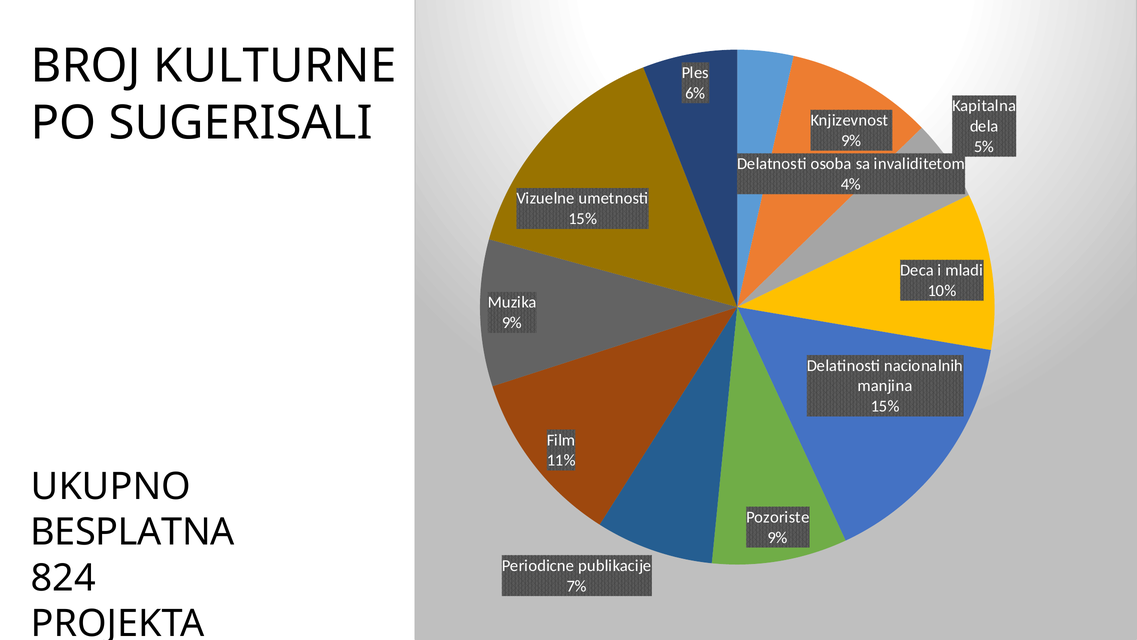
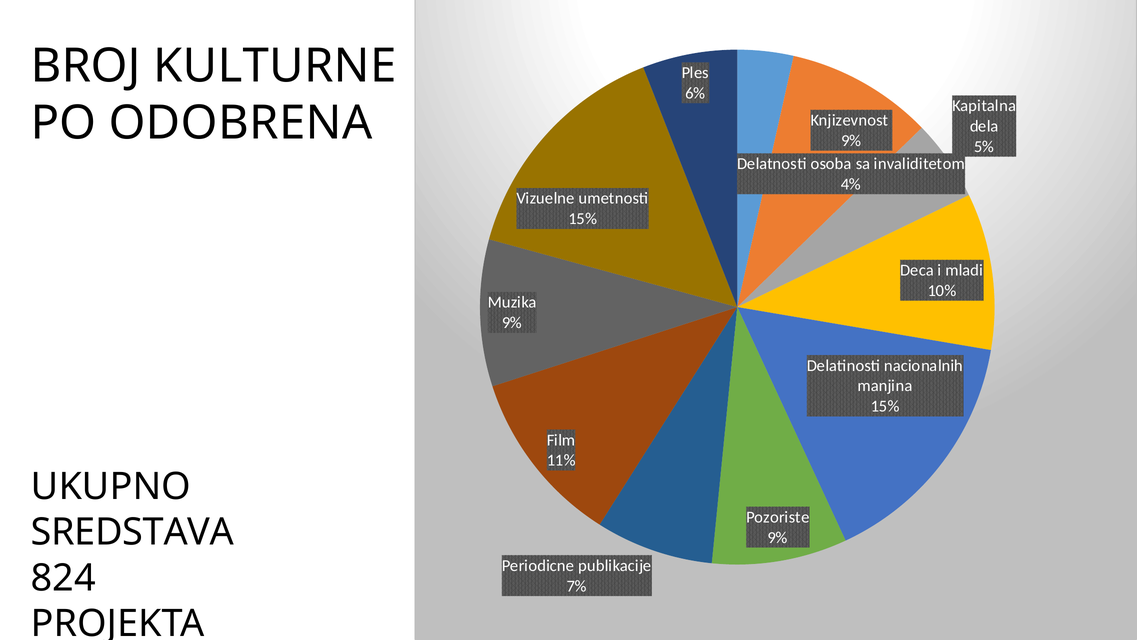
SUGERISALI: SUGERISALI -> ODOBRENA
BESPLATNA: BESPLATNA -> SREDSTAVA
